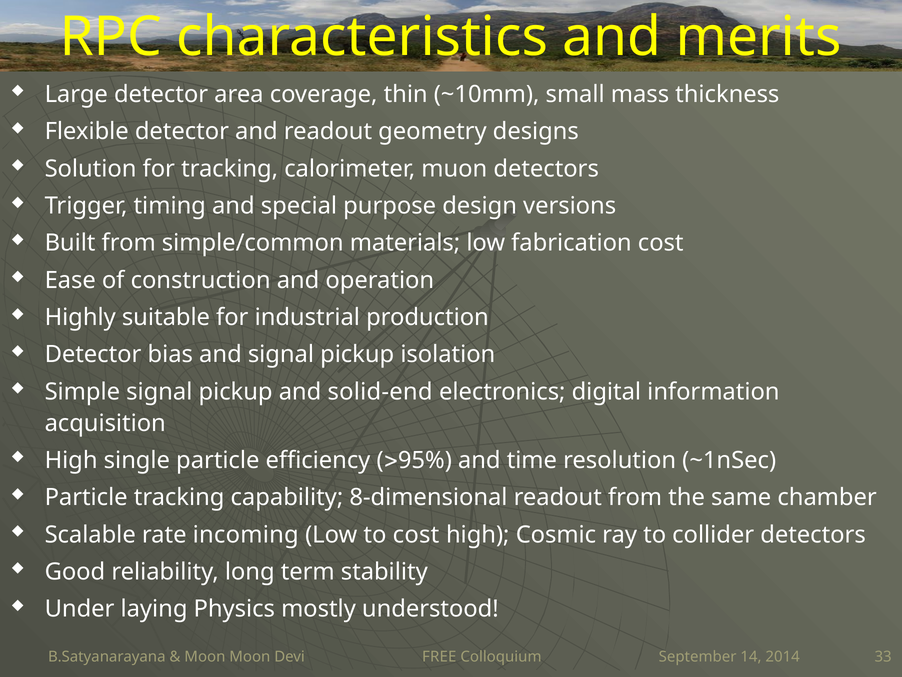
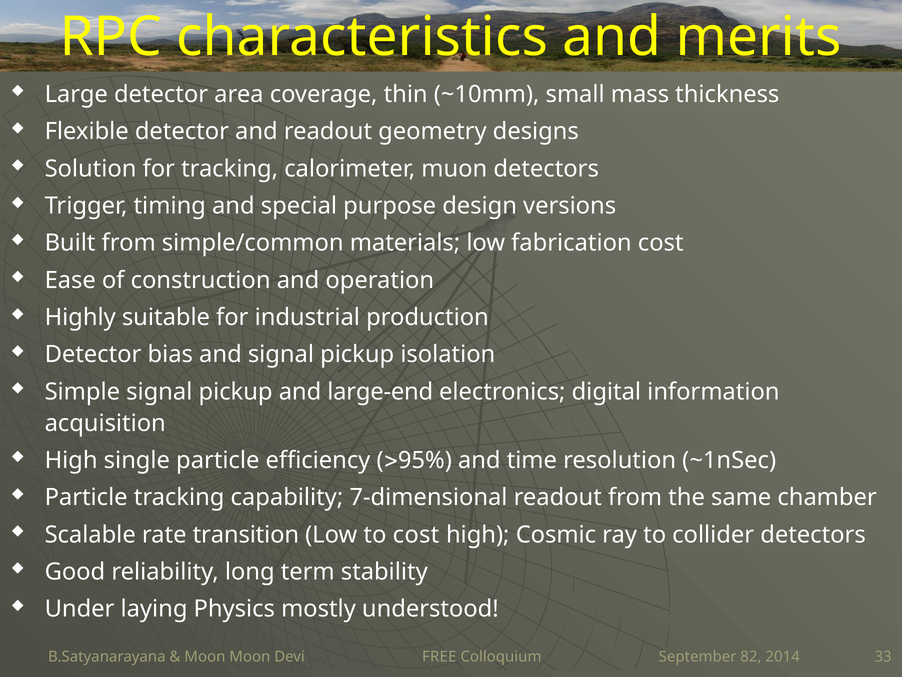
solid-end: solid-end -> large-end
8-dimensional: 8-dimensional -> 7-dimensional
incoming: incoming -> transition
14: 14 -> 82
